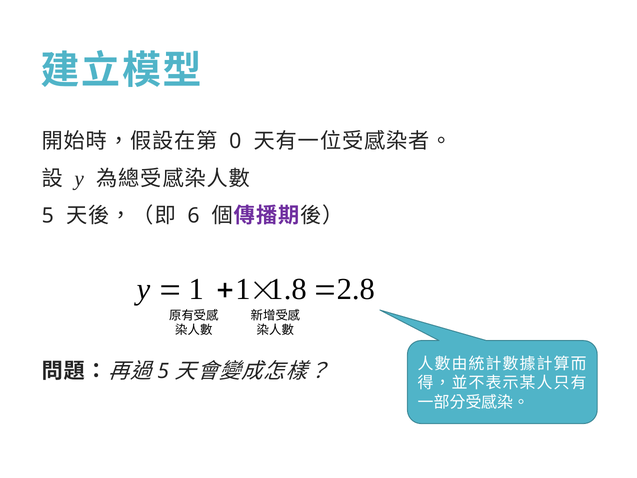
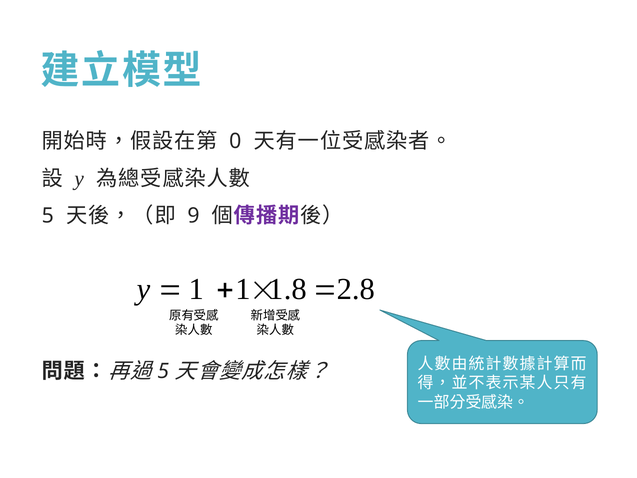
6: 6 -> 9
